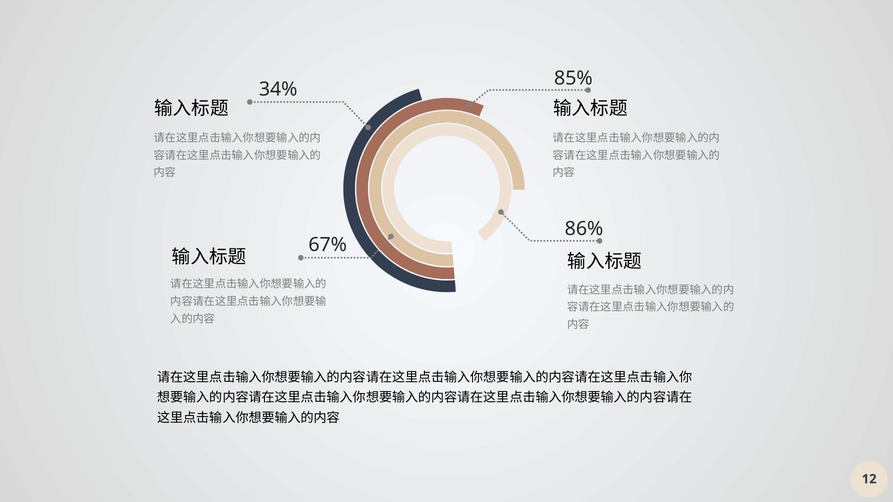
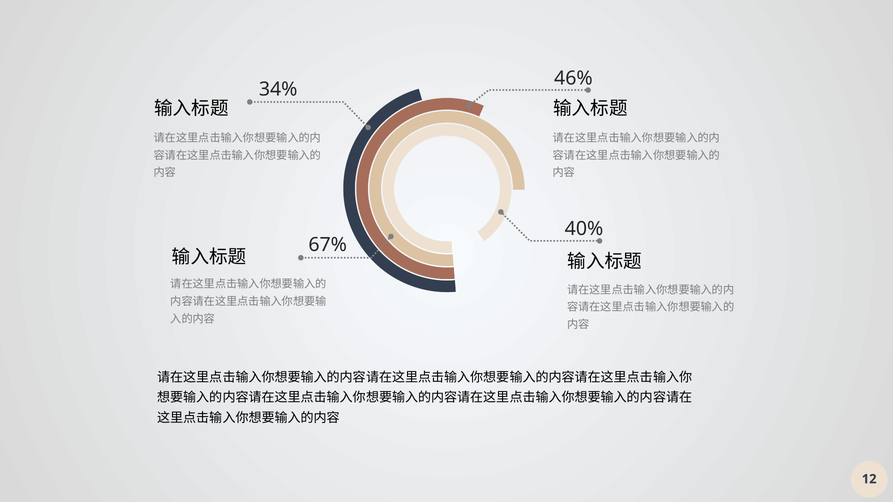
85%: 85% -> 46%
86%: 86% -> 40%
